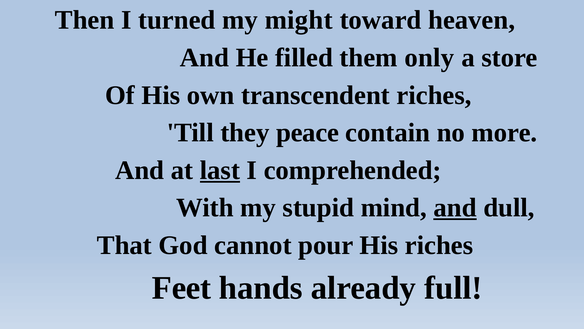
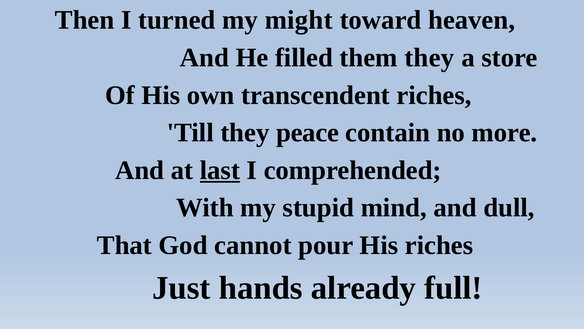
them only: only -> they
and at (455, 207) underline: present -> none
Feet: Feet -> Just
